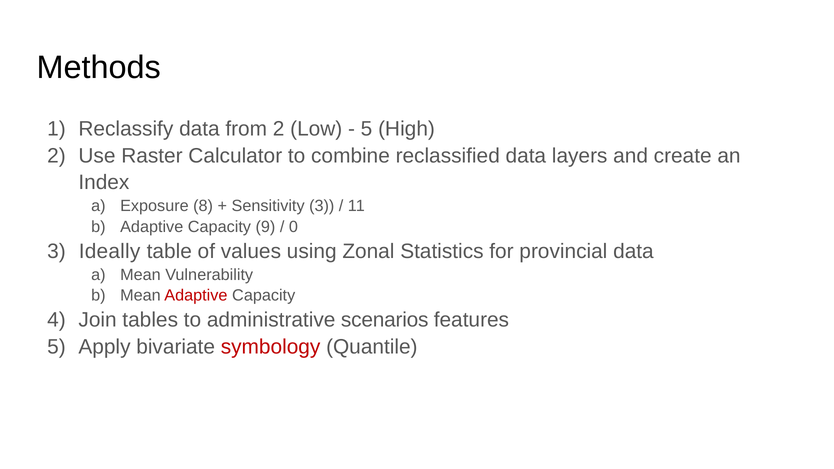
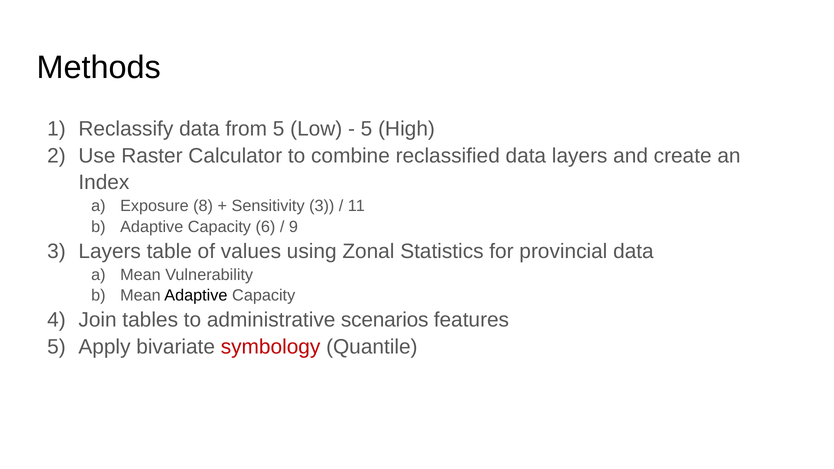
from 2: 2 -> 5
9: 9 -> 6
0: 0 -> 9
3 Ideally: Ideally -> Layers
Adaptive at (196, 296) colour: red -> black
